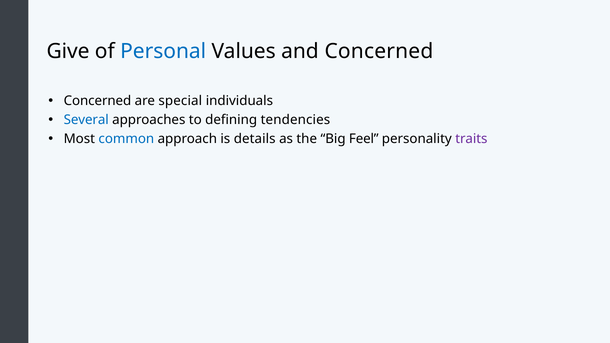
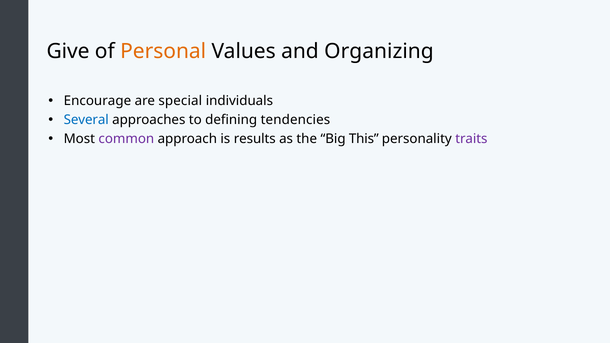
Personal colour: blue -> orange
and Concerned: Concerned -> Organizing
Concerned at (97, 101): Concerned -> Encourage
common colour: blue -> purple
details: details -> results
Feel: Feel -> This
